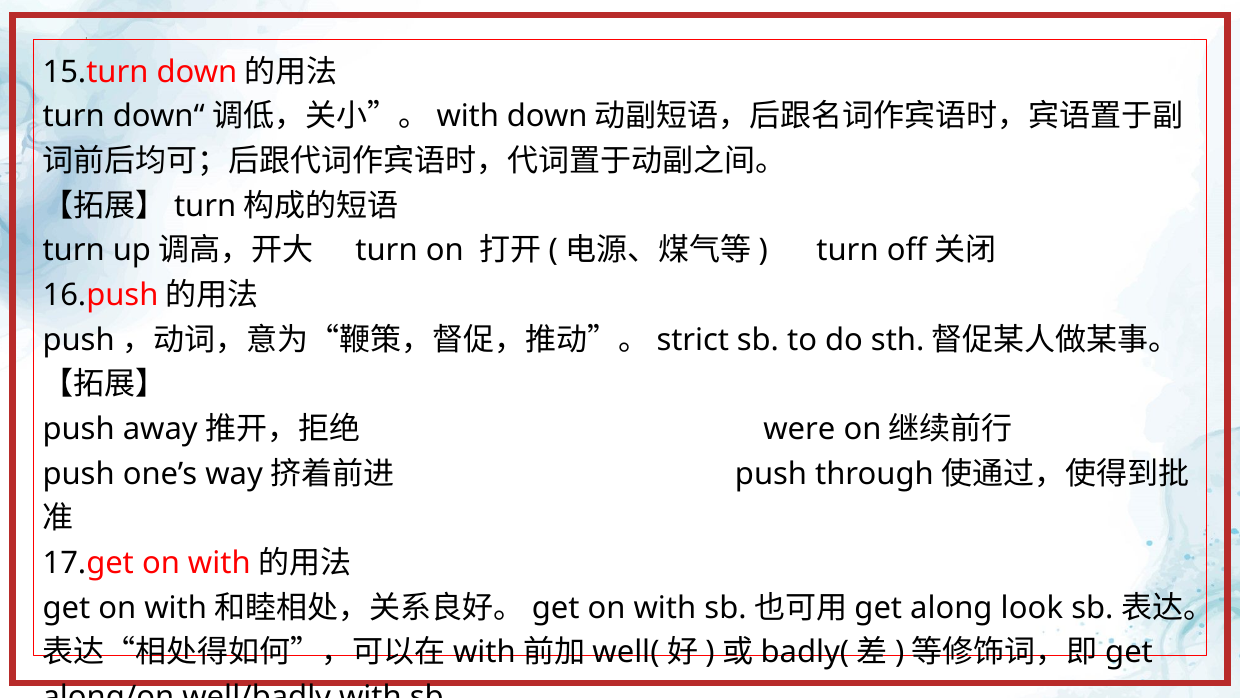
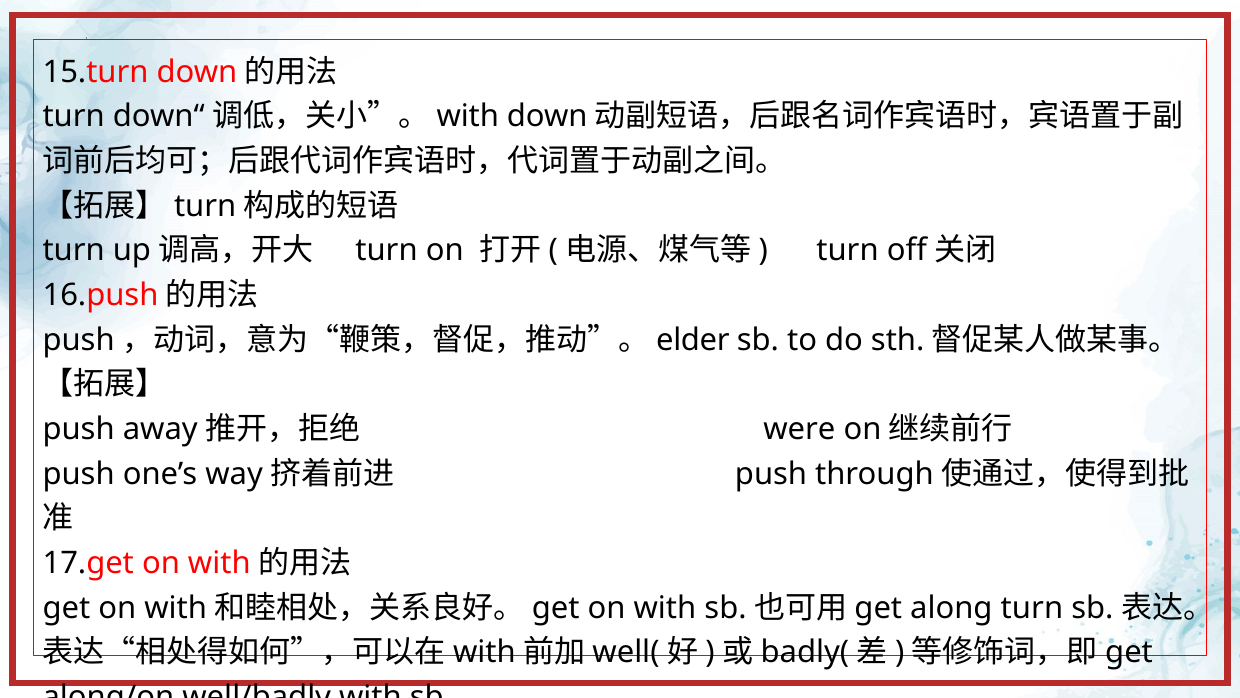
strict: strict -> elder
along look: look -> turn
